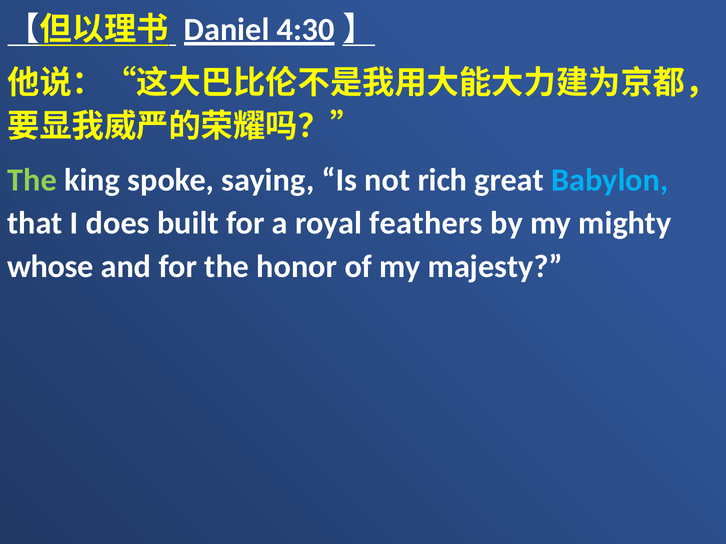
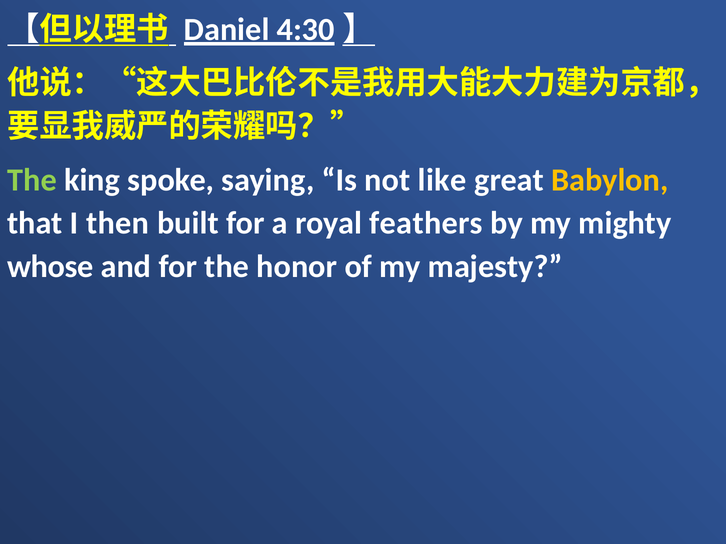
rich: rich -> like
Babylon colour: light blue -> yellow
does: does -> then
